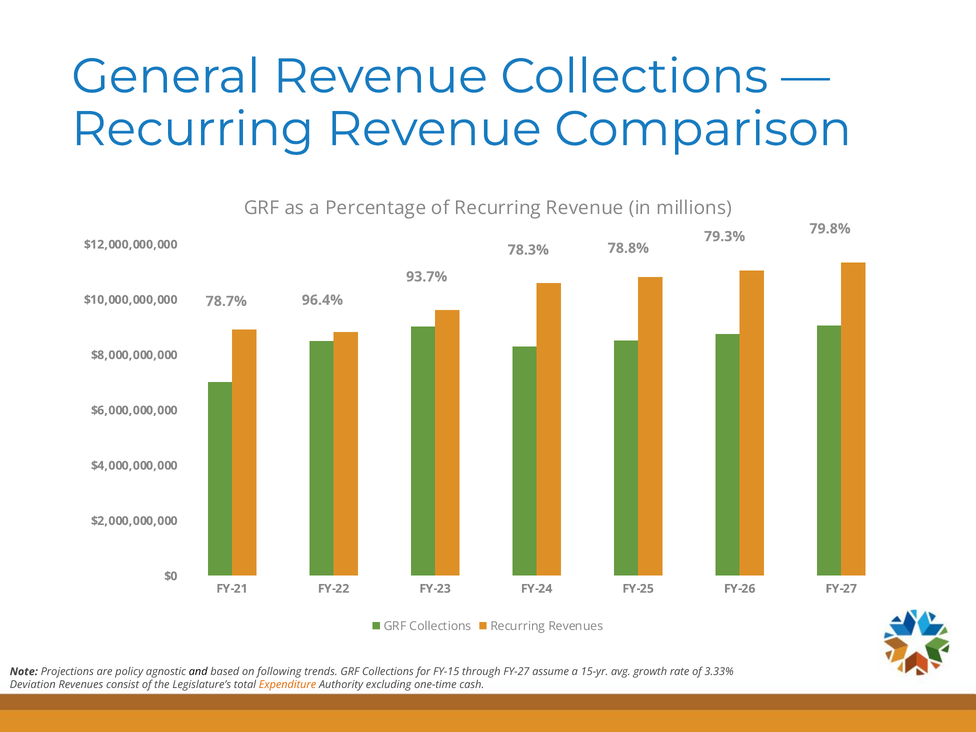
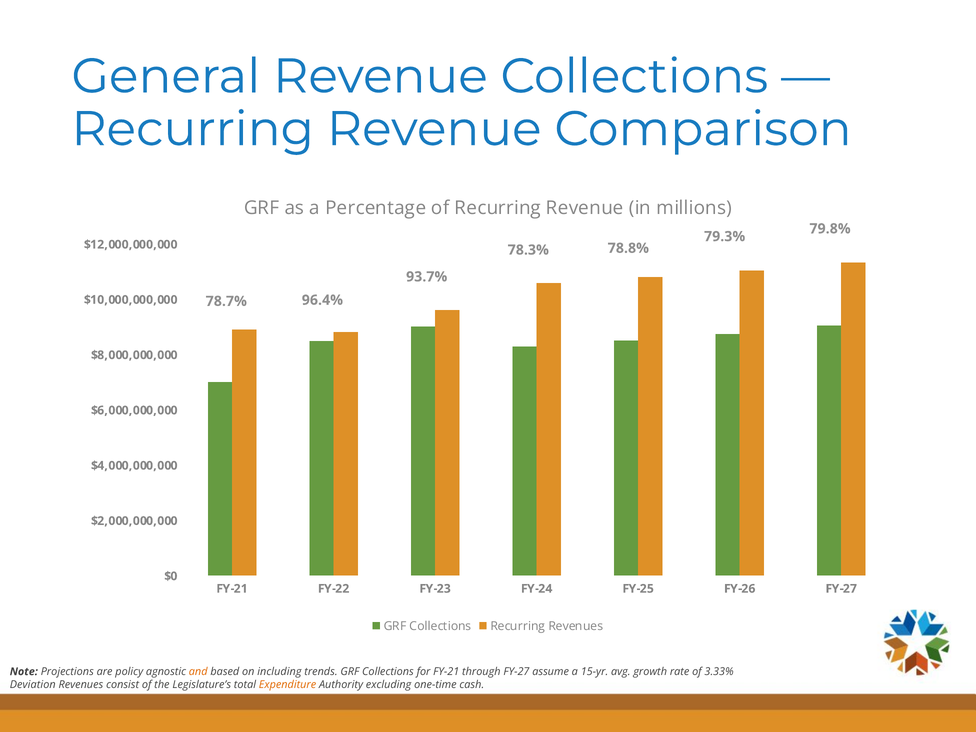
and colour: black -> orange
following: following -> including
for FY-15: FY-15 -> FY-21
